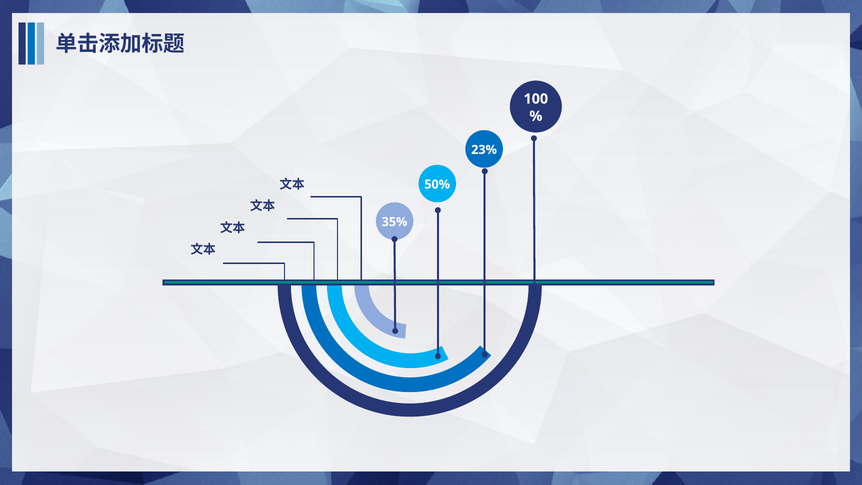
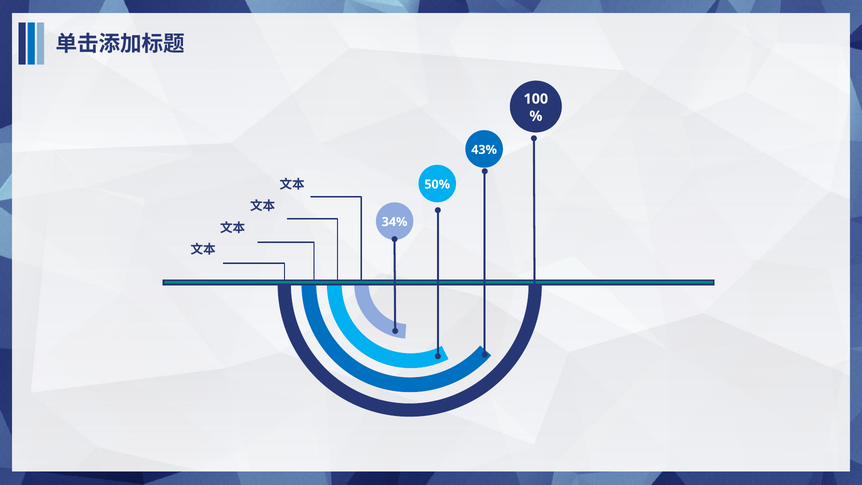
23%: 23% -> 43%
35%: 35% -> 34%
